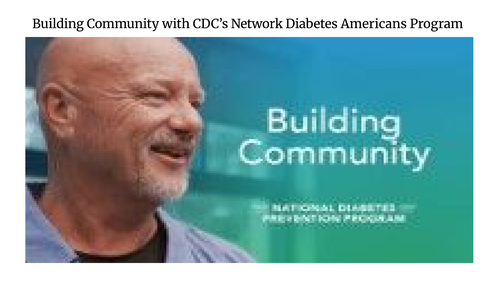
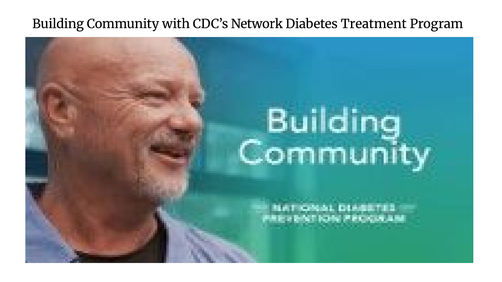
Americans: Americans -> Treatment
